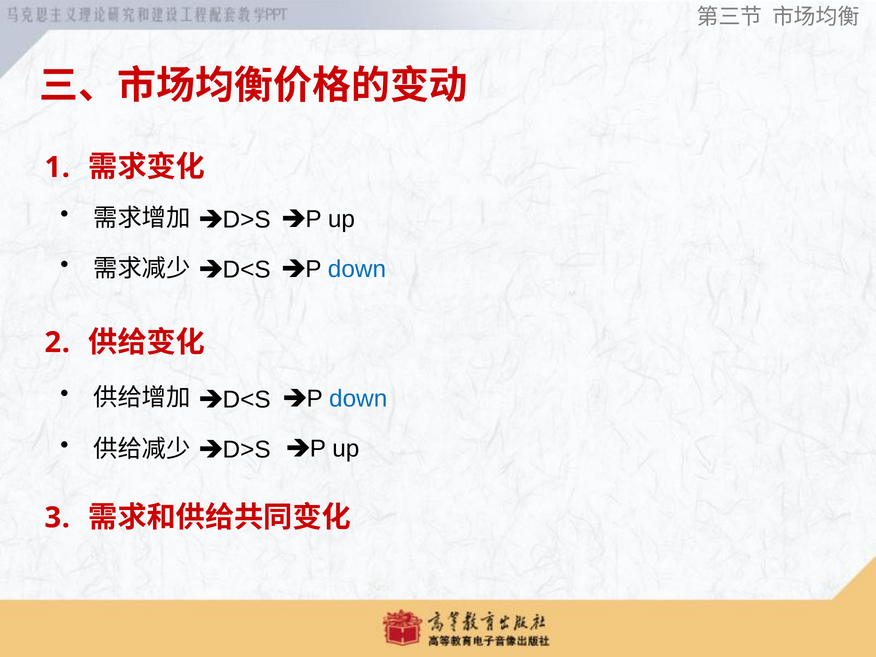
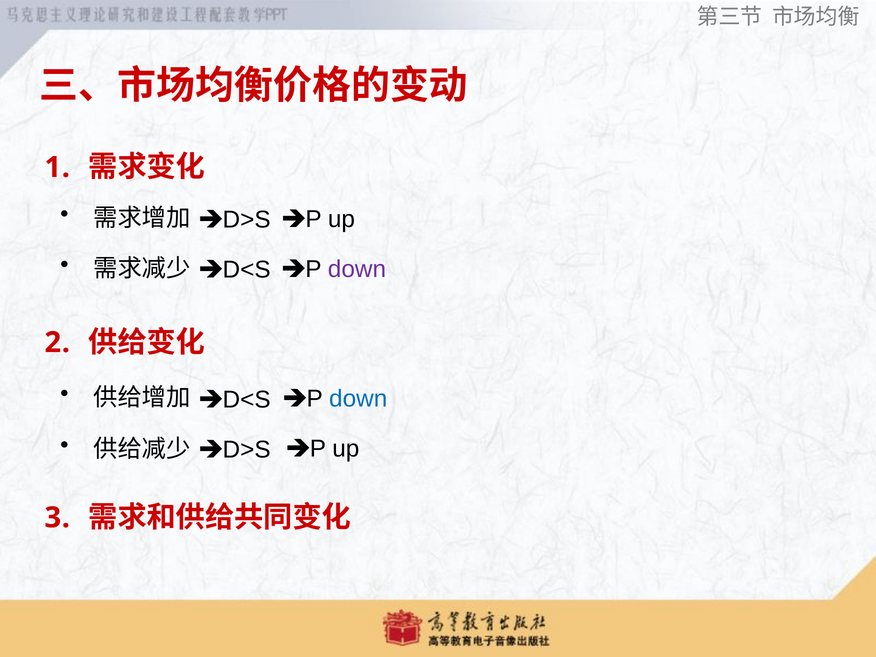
down at (357, 269) colour: blue -> purple
